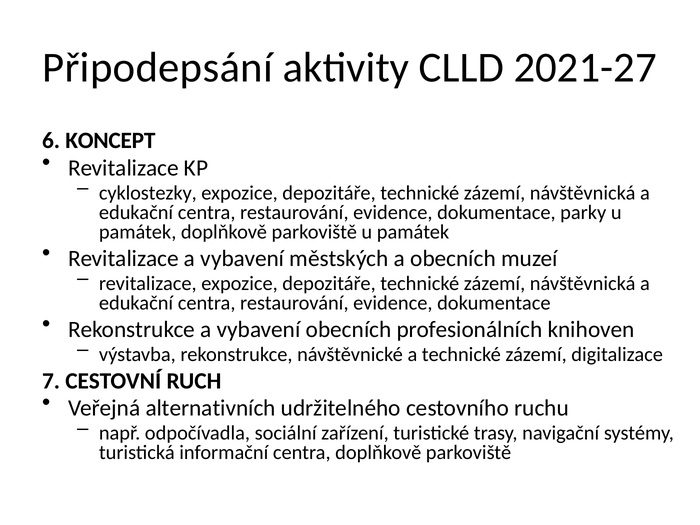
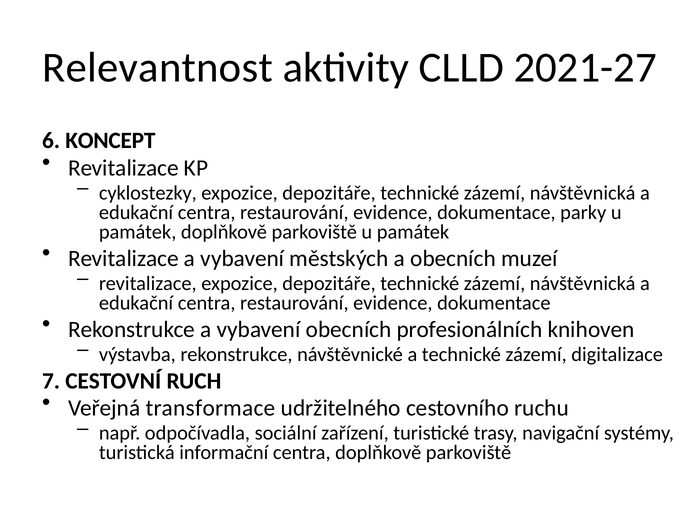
Připodepsání: Připodepsání -> Relevantnost
alternativních: alternativních -> transformace
